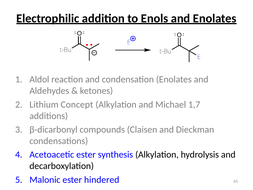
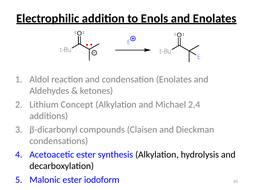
1,7: 1,7 -> 2,4
hindered: hindered -> iodoform
